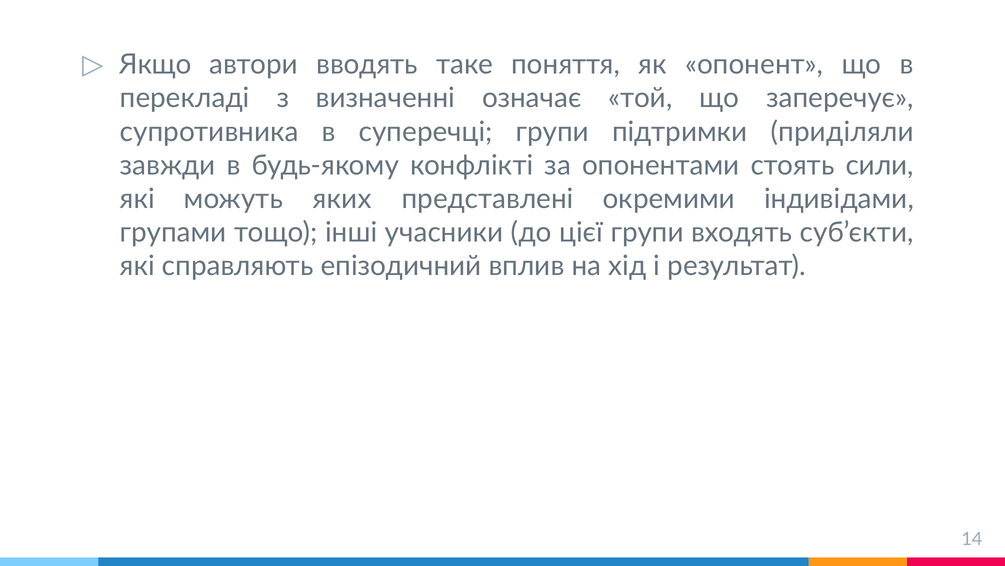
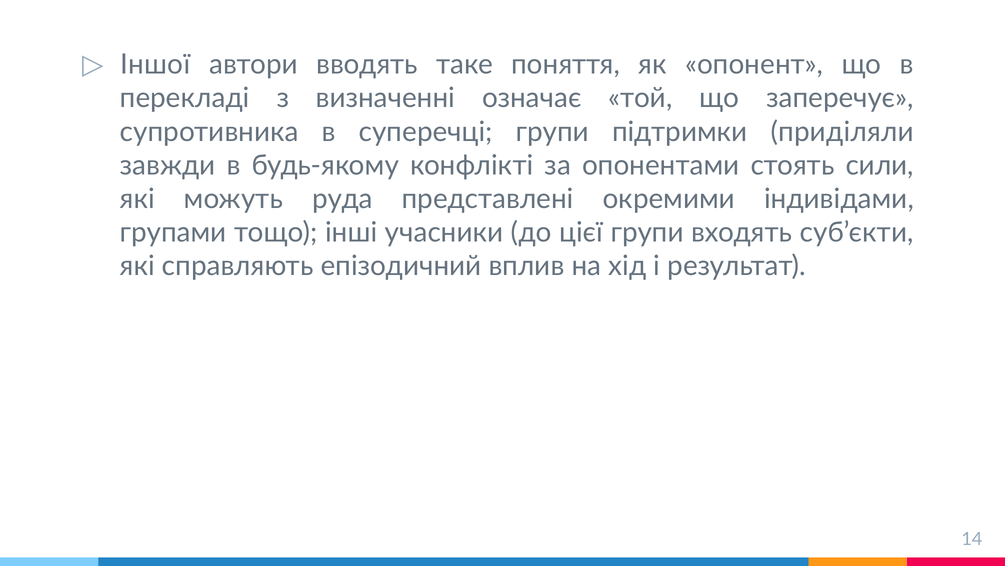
Якщо: Якщо -> Іншої
яких: яких -> руда
